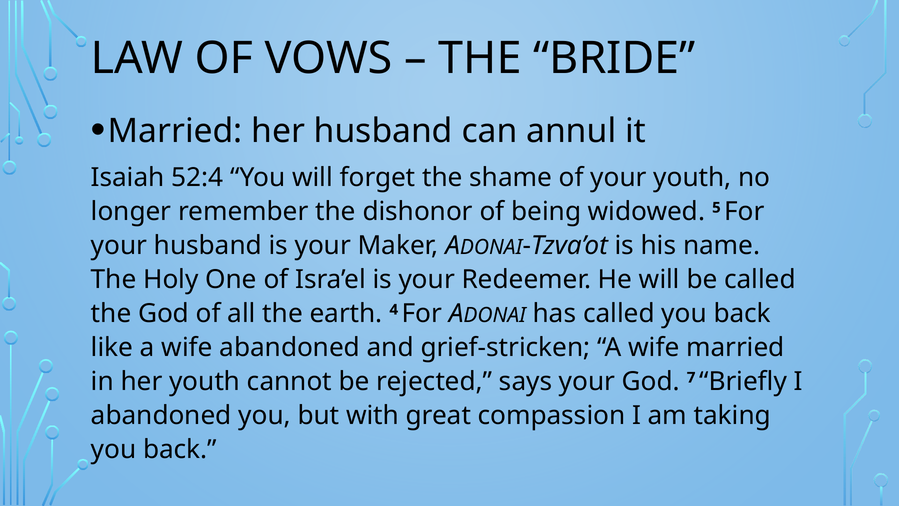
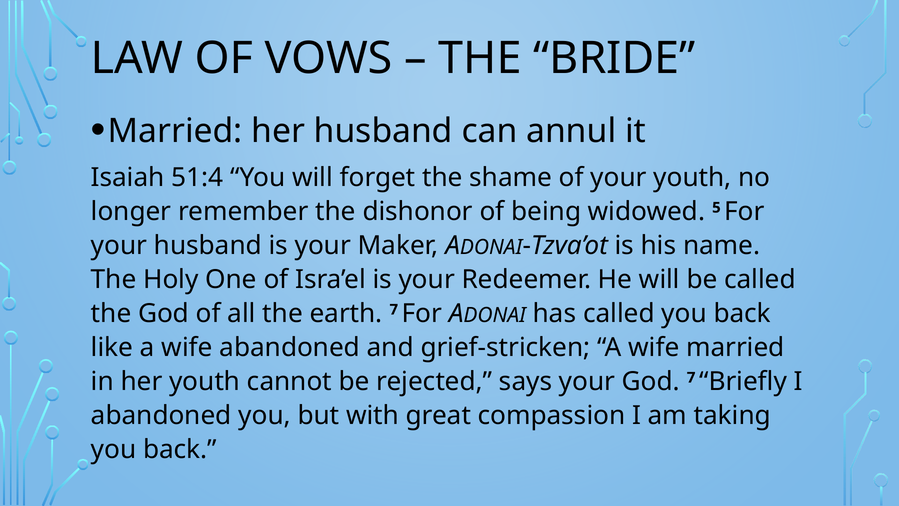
52:4: 52:4 -> 51:4
earth 4: 4 -> 7
